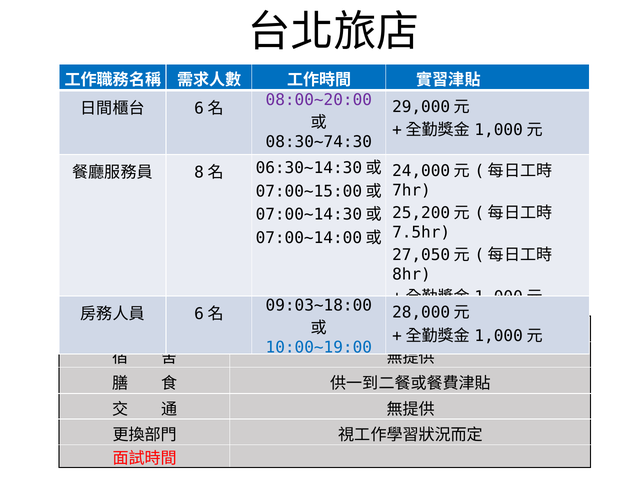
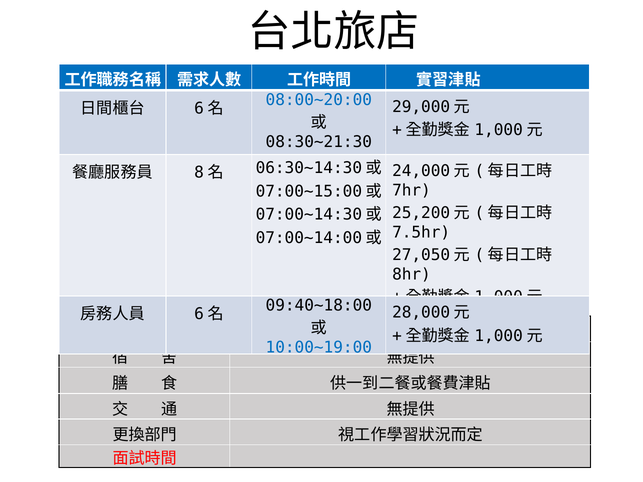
08:00~20:00 colour: purple -> blue
08:30~74:30: 08:30~74:30 -> 08:30~21:30
09:03~18:00: 09:03~18:00 -> 09:40~18:00
